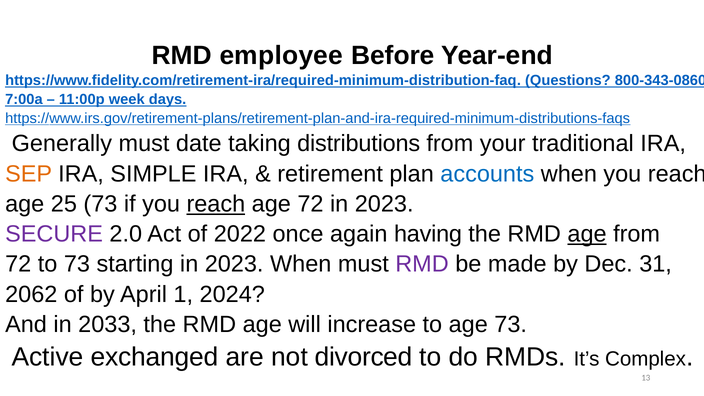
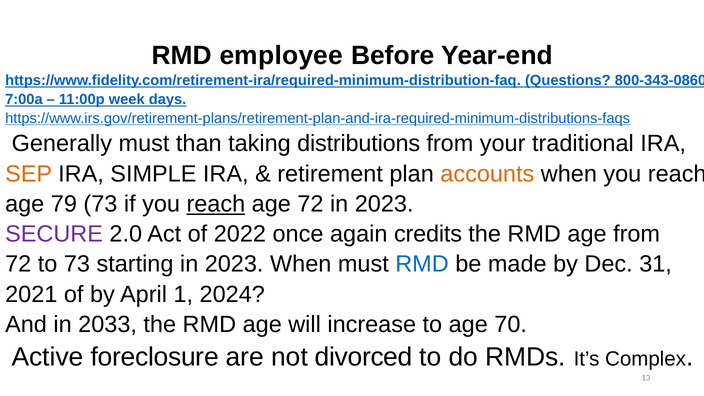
date: date -> than
accounts colour: blue -> orange
25: 25 -> 79
having: having -> credits
age at (587, 234) underline: present -> none
RMD at (422, 264) colour: purple -> blue
2062: 2062 -> 2021
age 73: 73 -> 70
exchanged: exchanged -> foreclosure
